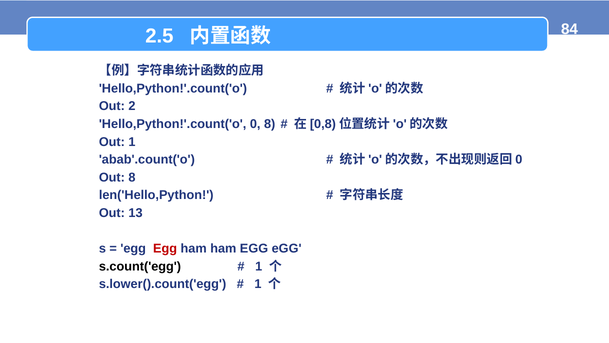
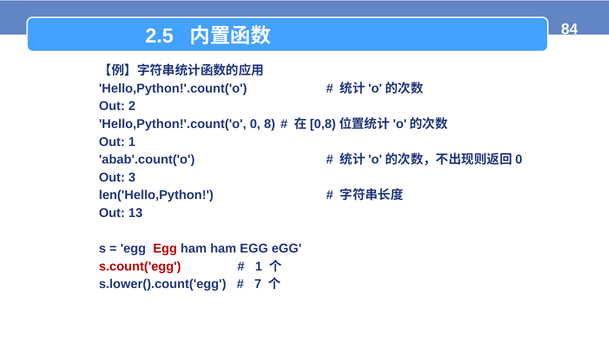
Out 8: 8 -> 3
s.count('egg colour: black -> red
1 at (258, 284): 1 -> 7
